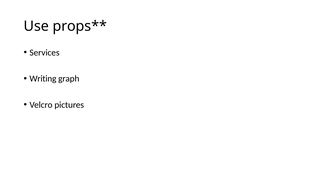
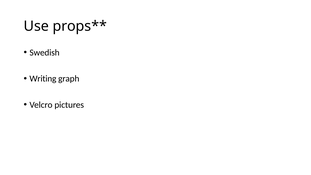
Services: Services -> Swedish
